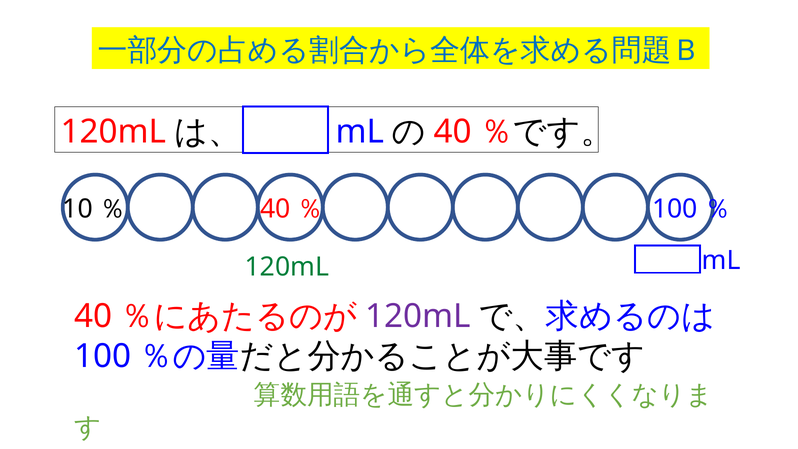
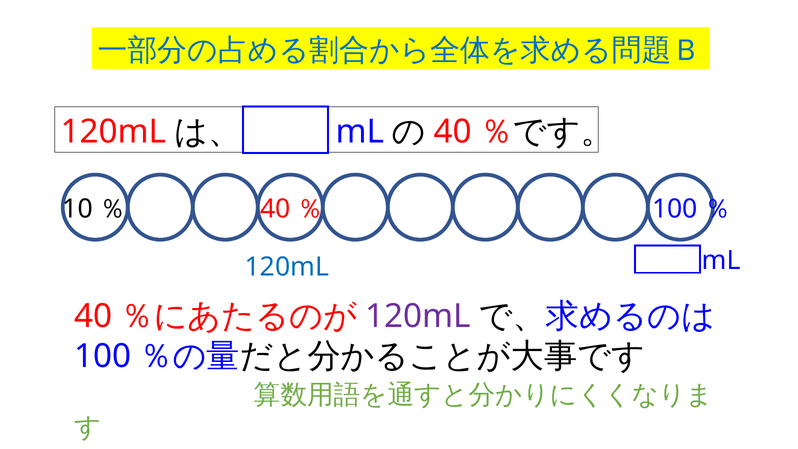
120mL at (287, 267) colour: green -> blue
